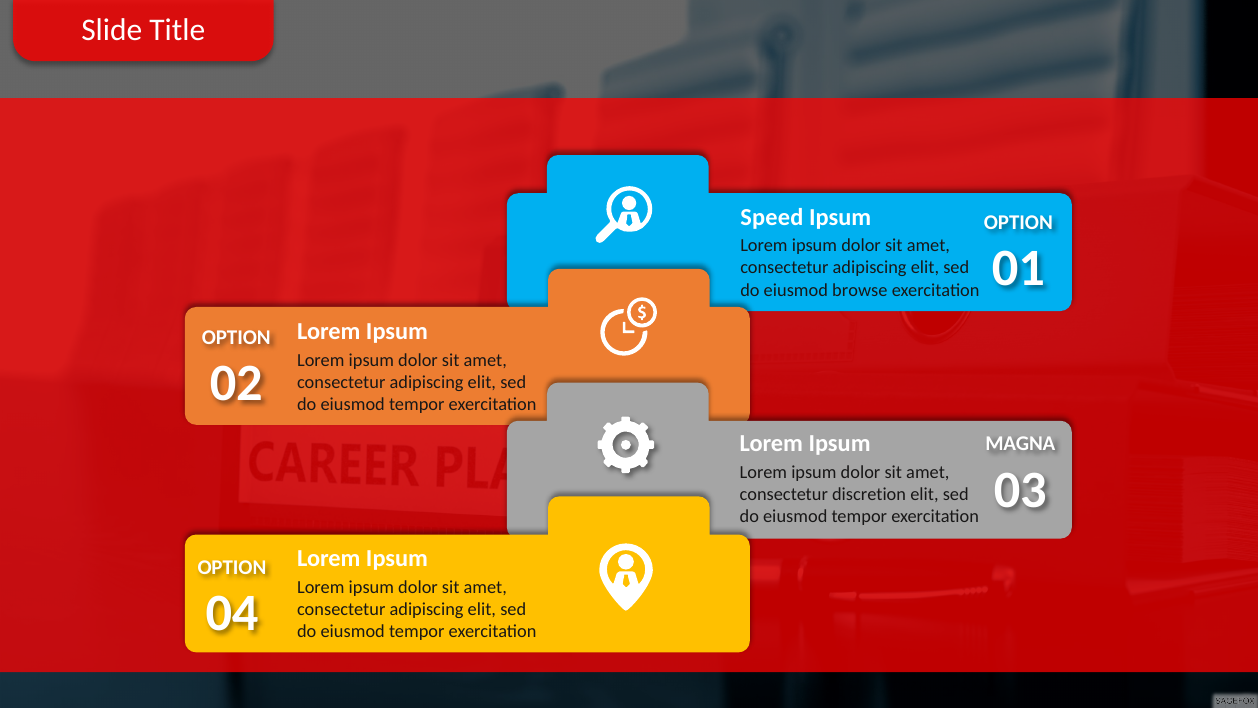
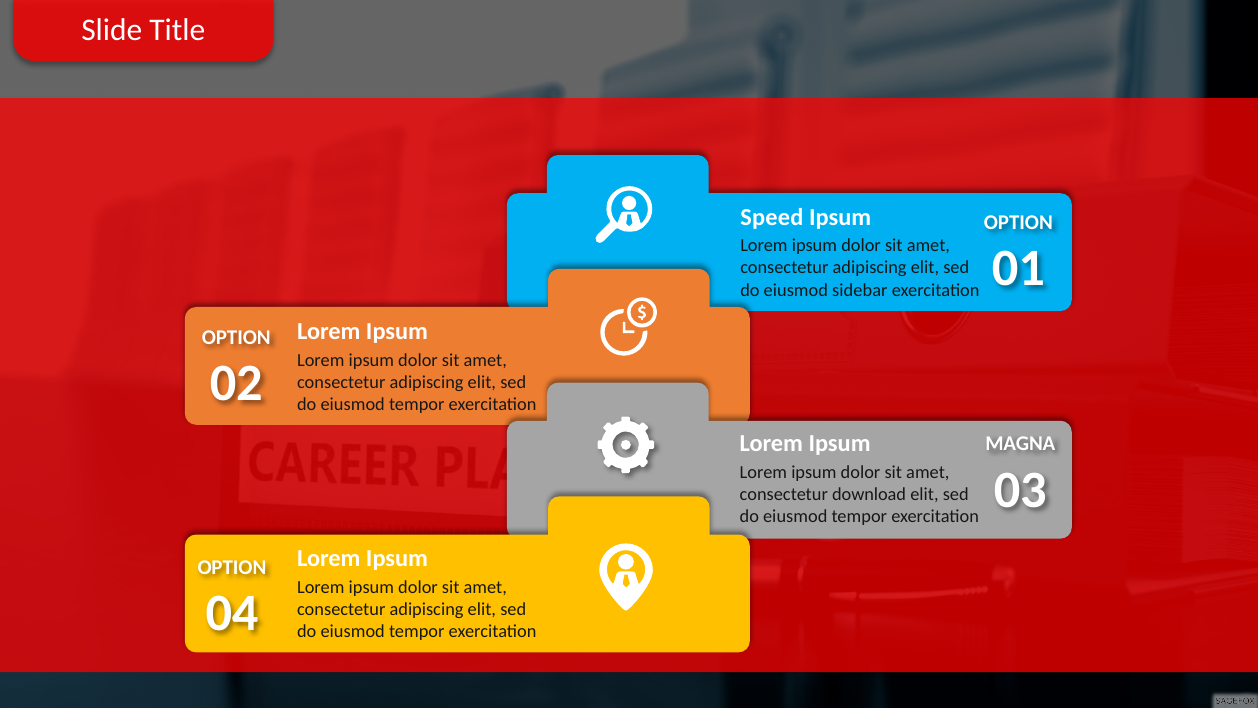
browse: browse -> sidebar
discretion: discretion -> download
